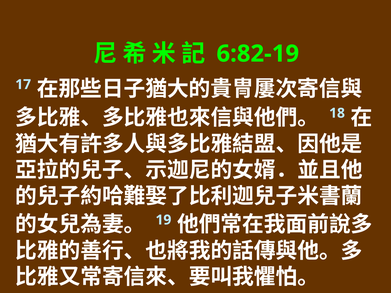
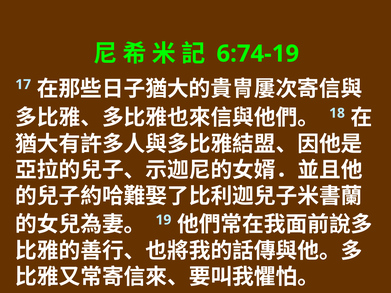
6:82-19: 6:82-19 -> 6:74-19
